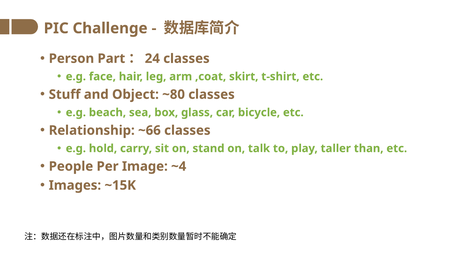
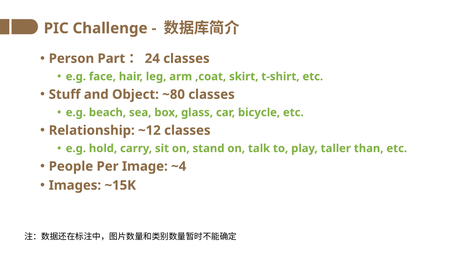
~66: ~66 -> ~12
